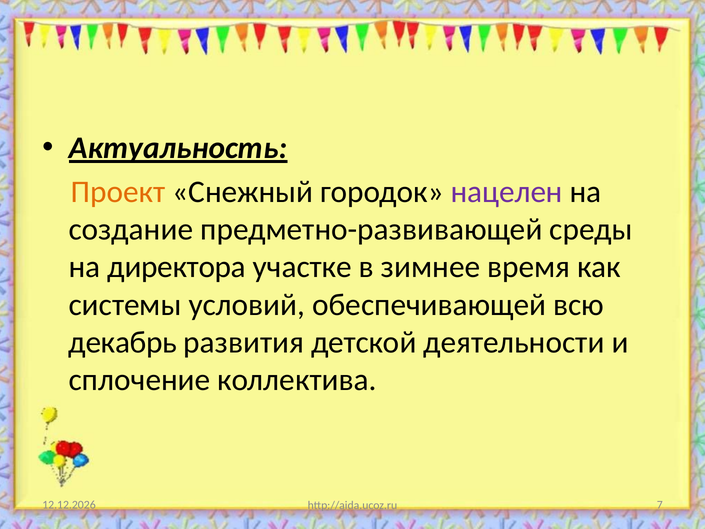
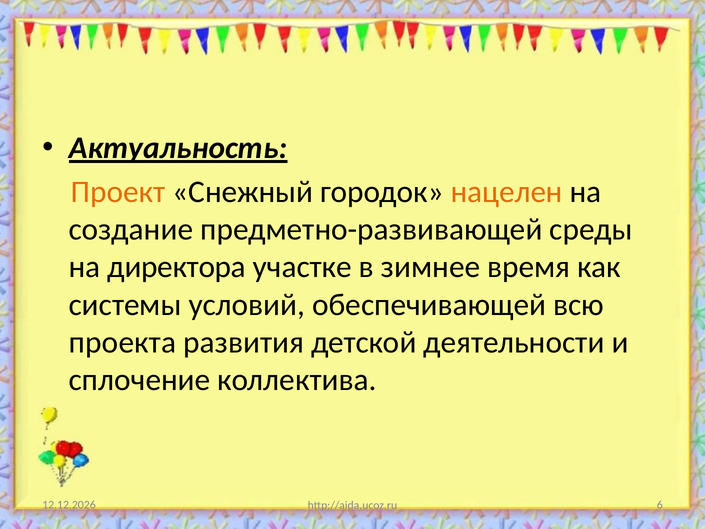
нацелен colour: purple -> orange
декабрь: декабрь -> проекта
7: 7 -> 6
